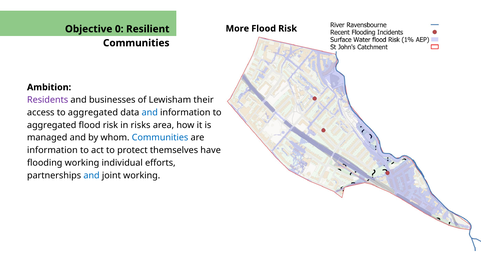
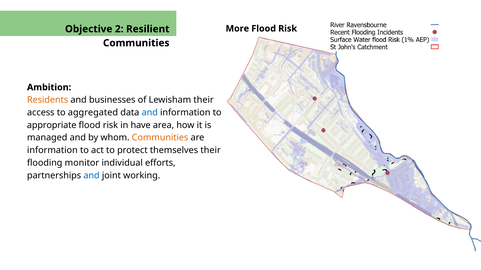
0: 0 -> 2
Residents colour: purple -> orange
aggregated at (52, 125): aggregated -> appropriate
risks: risks -> have
Communities at (160, 138) colour: blue -> orange
themselves have: have -> their
flooding working: working -> monitor
